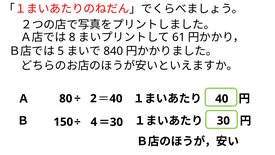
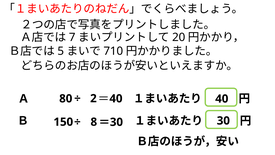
8: 8 -> 7
61: 61 -> 20
840: 840 -> 710
4: 4 -> 8
